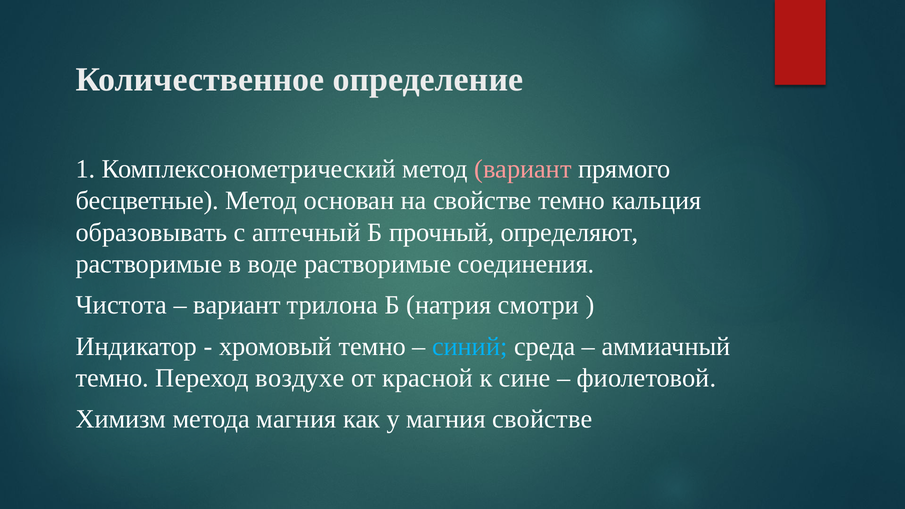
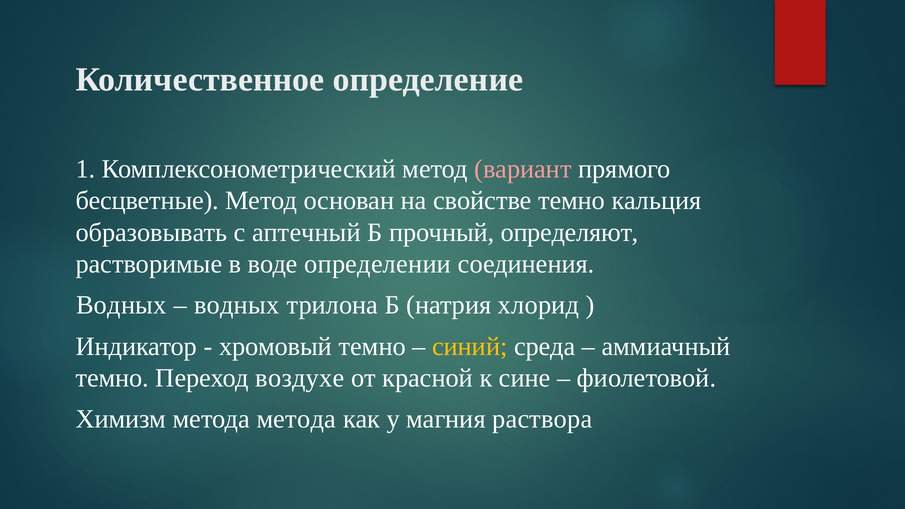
воде растворимые: растворимые -> определении
Чистота at (121, 305): Чистота -> Водных
вариант at (237, 305): вариант -> водных
смотри: смотри -> хлорид
синий colour: light blue -> yellow
метода магния: магния -> метода
магния свойстве: свойстве -> раствора
